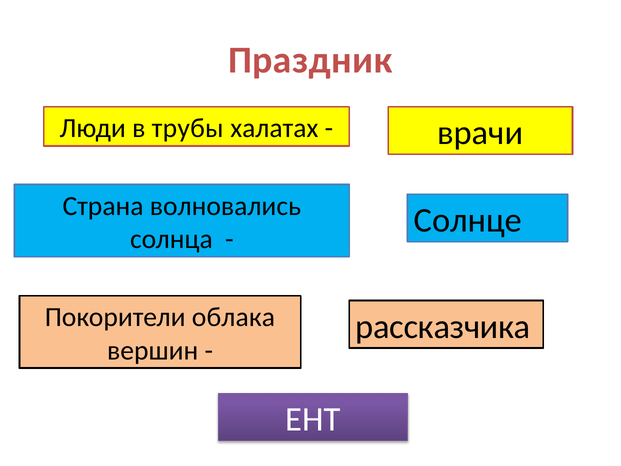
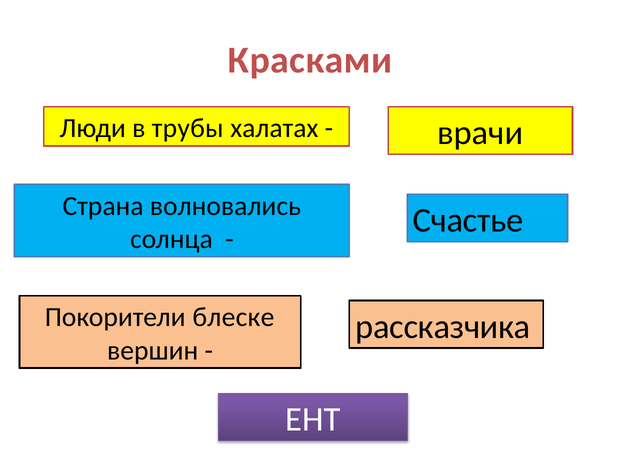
Праздник: Праздник -> Красками
Солнце: Солнце -> Счастье
облака: облака -> блеске
